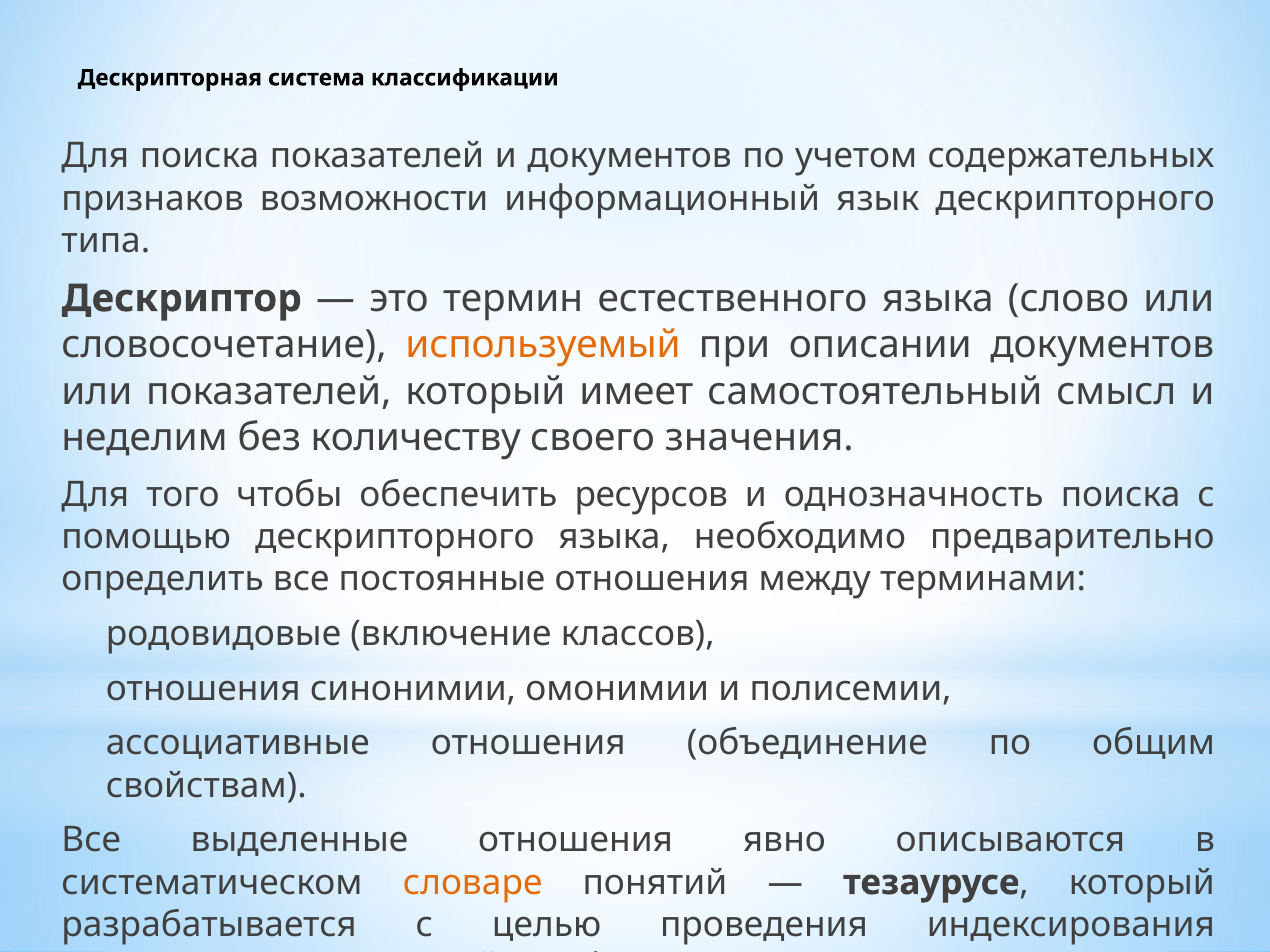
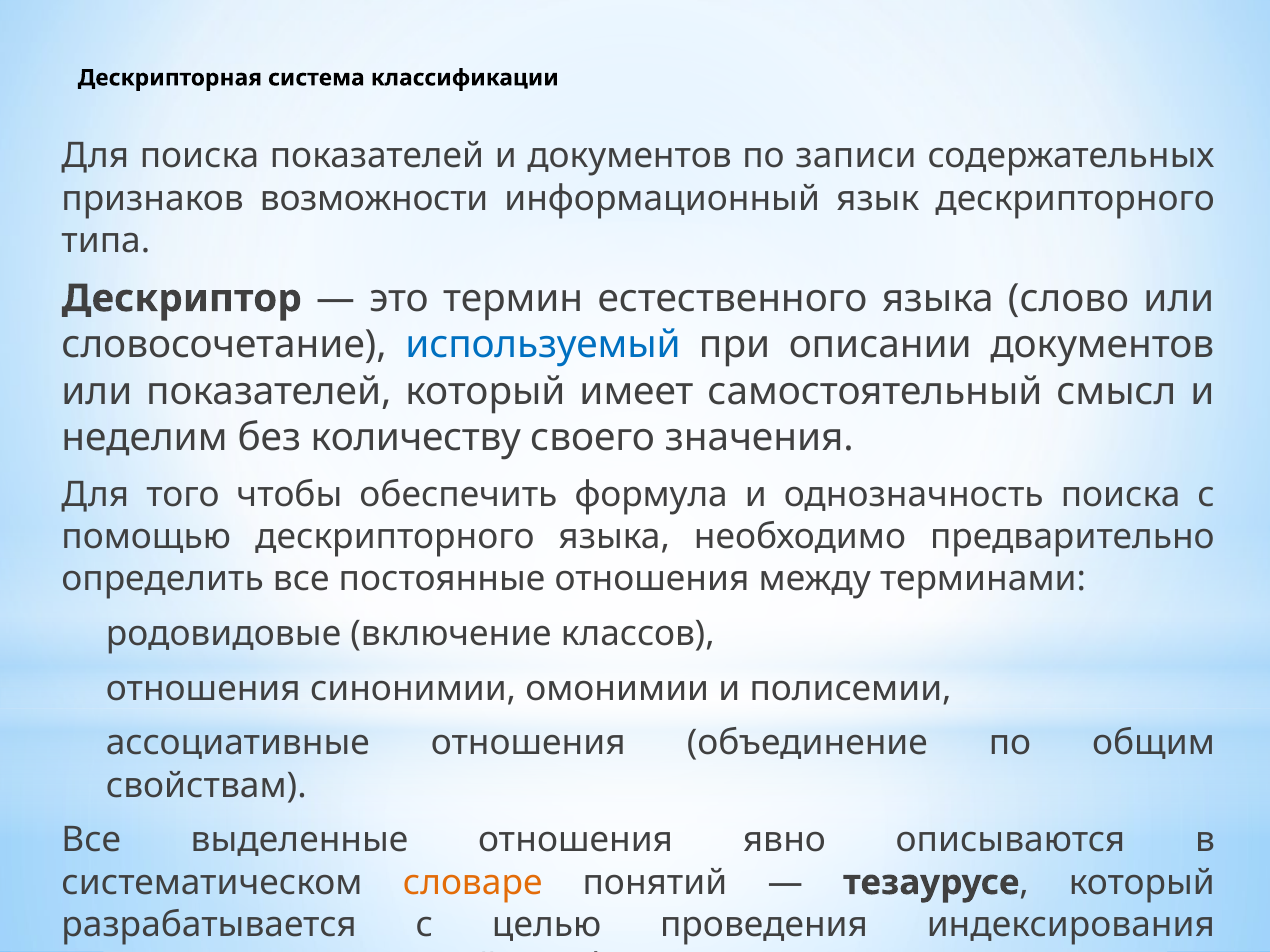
учетом: учетом -> записи
используемый colour: orange -> blue
ресурсов: ресурсов -> формула
